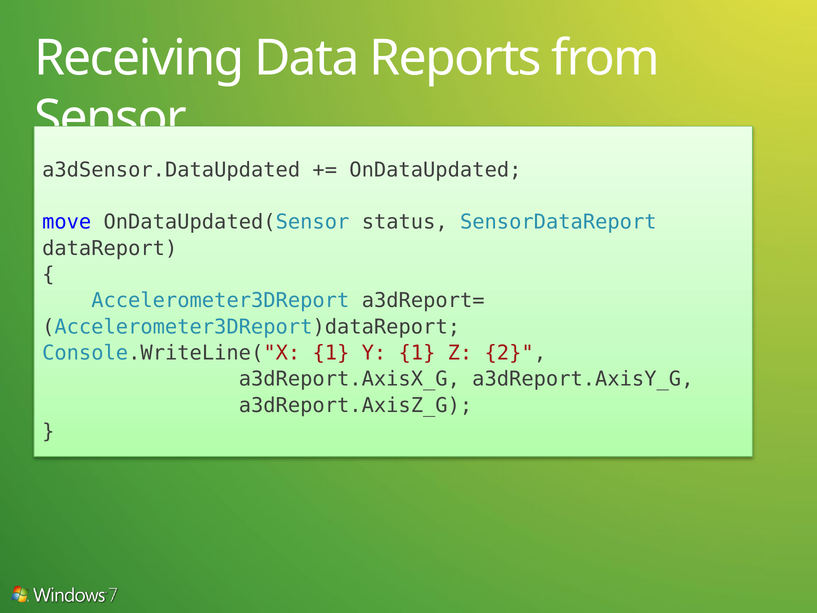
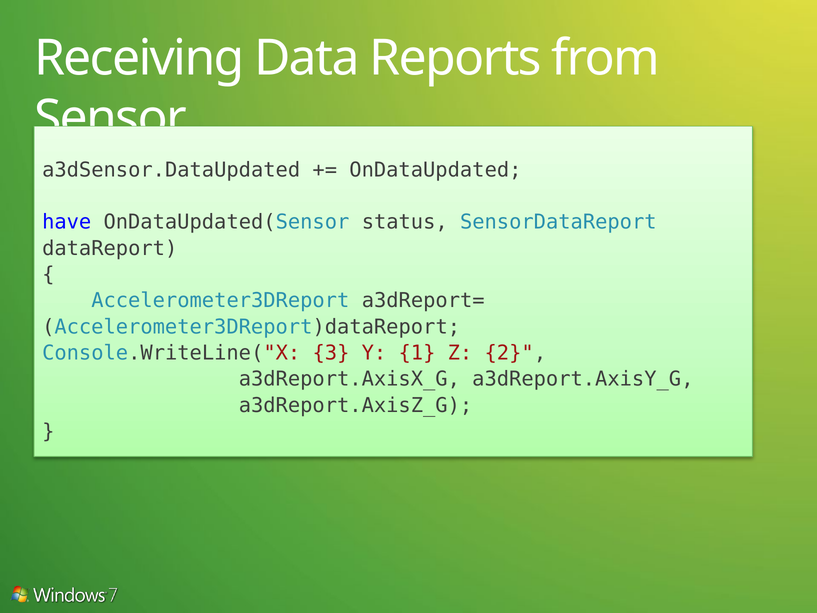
move: move -> have
Console.WriteLine("X 1: 1 -> 3
